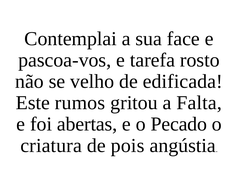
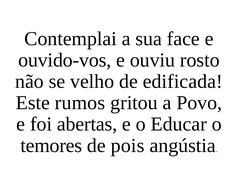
pascoa-vos: pascoa-vos -> ouvido-vos
tarefa: tarefa -> ouviu
Falta: Falta -> Povo
Pecado: Pecado -> Educar
criatura: criatura -> temores
